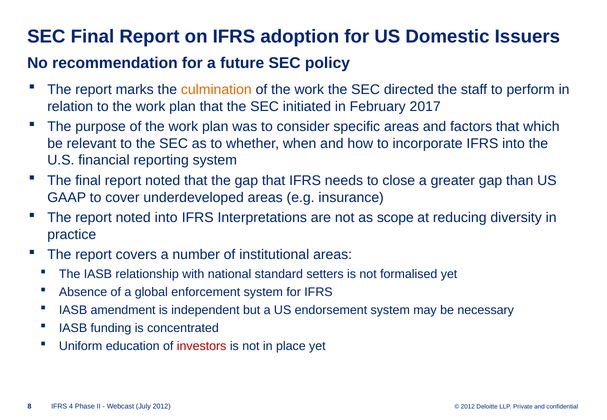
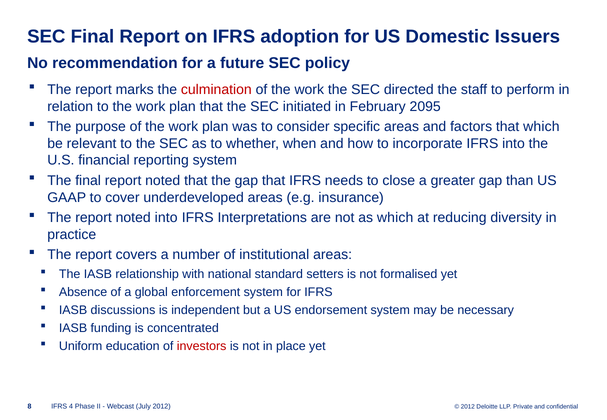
culmination colour: orange -> red
2017: 2017 -> 2095
as scope: scope -> which
amendment: amendment -> discussions
